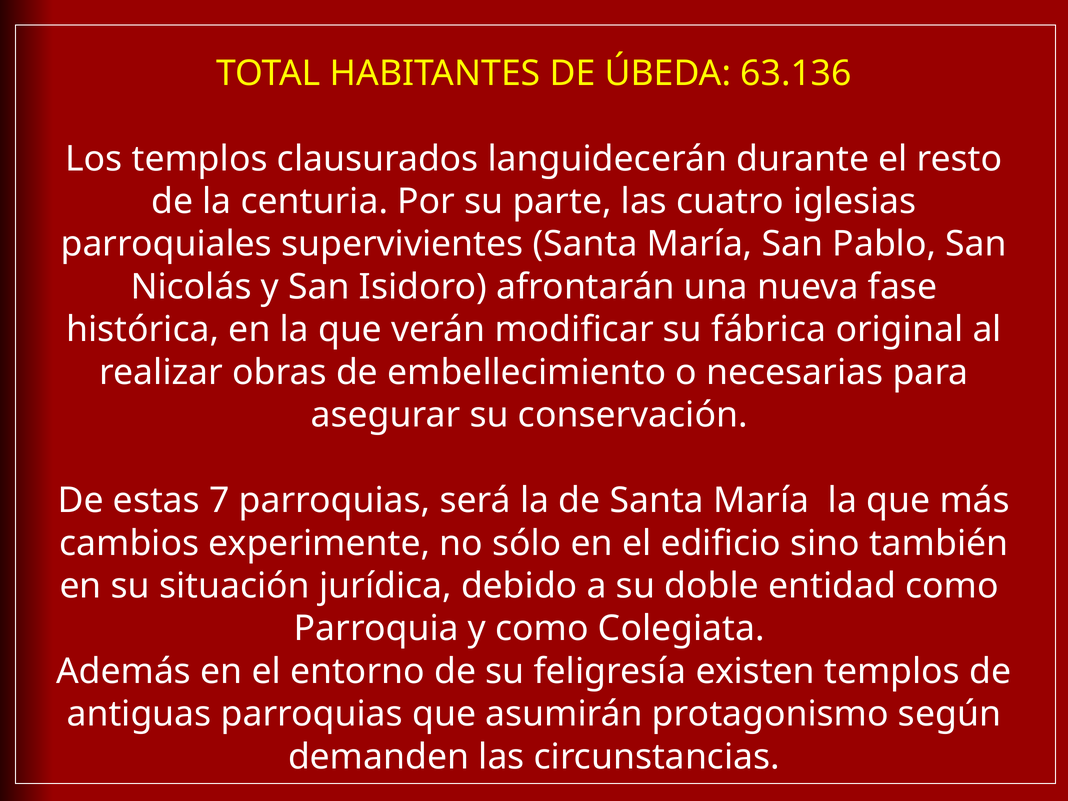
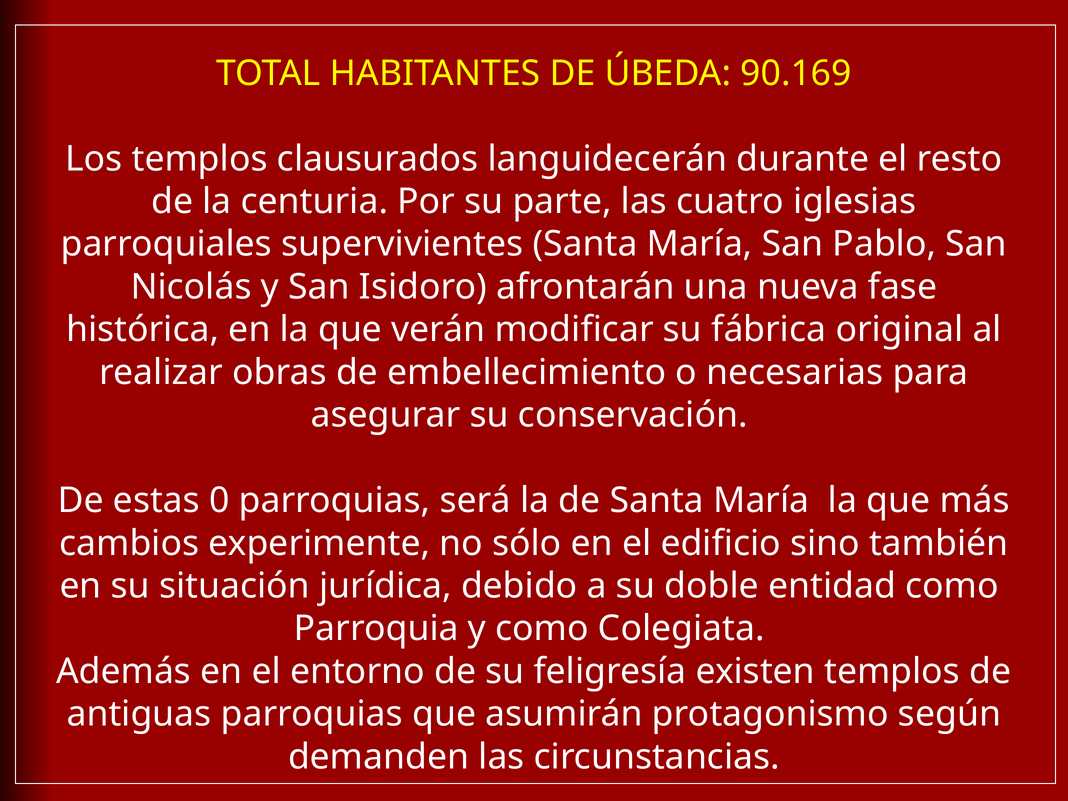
63.136: 63.136 -> 90.169
7: 7 -> 0
